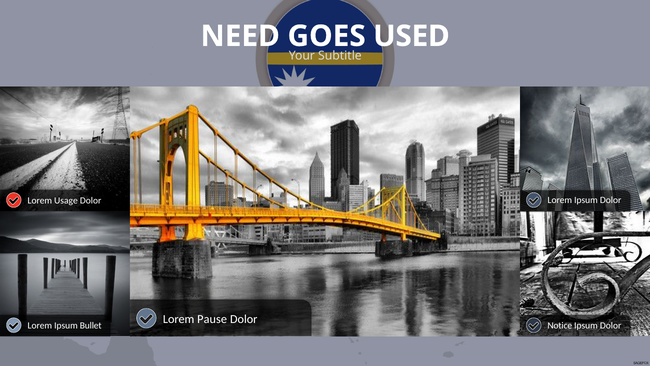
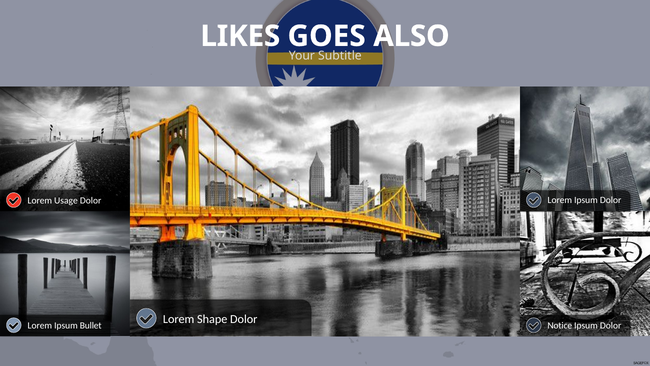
NEED: NEED -> LIKES
USED: USED -> ALSO
Pause: Pause -> Shape
